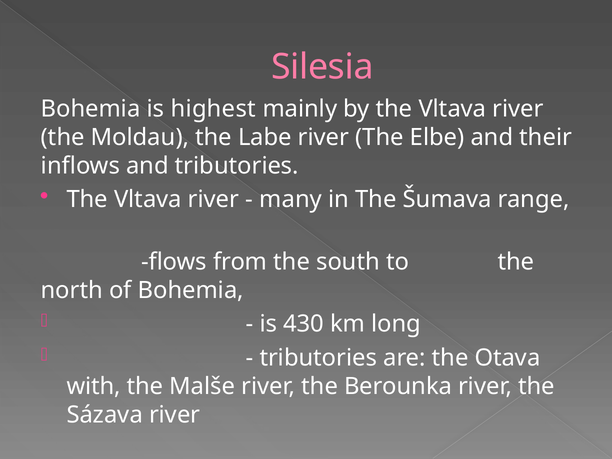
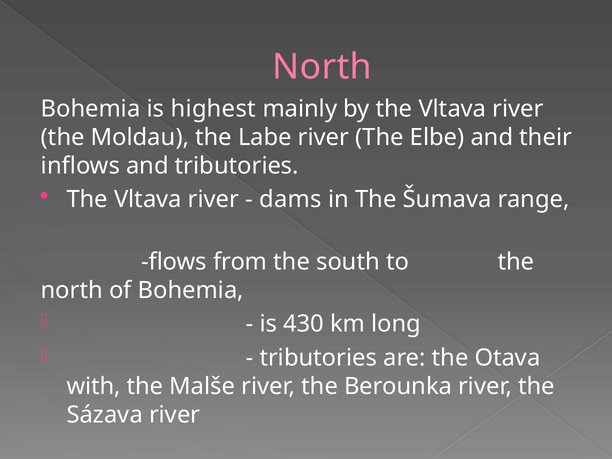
Silesia at (322, 67): Silesia -> North
many: many -> dams
